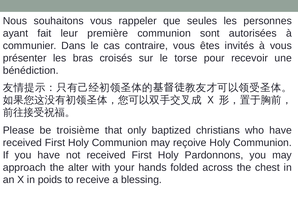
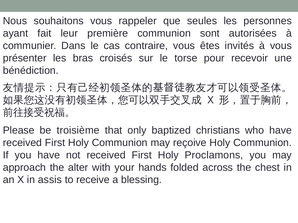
Pardonnons: Pardonnons -> Proclamons
poids: poids -> assis
